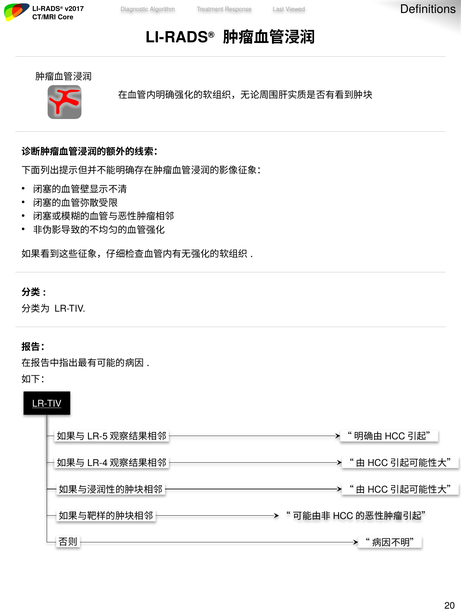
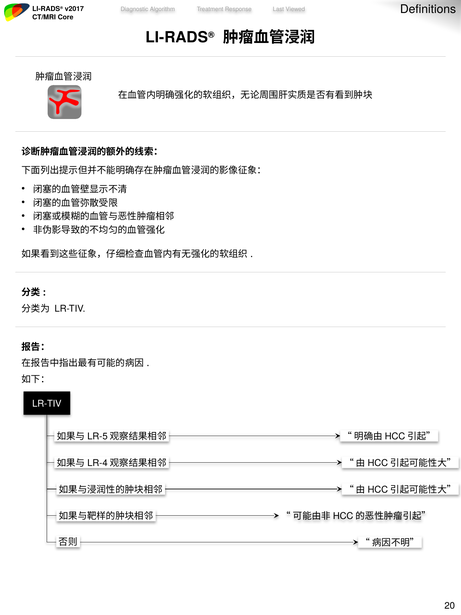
LR-TIV at (47, 404) underline: present -> none
